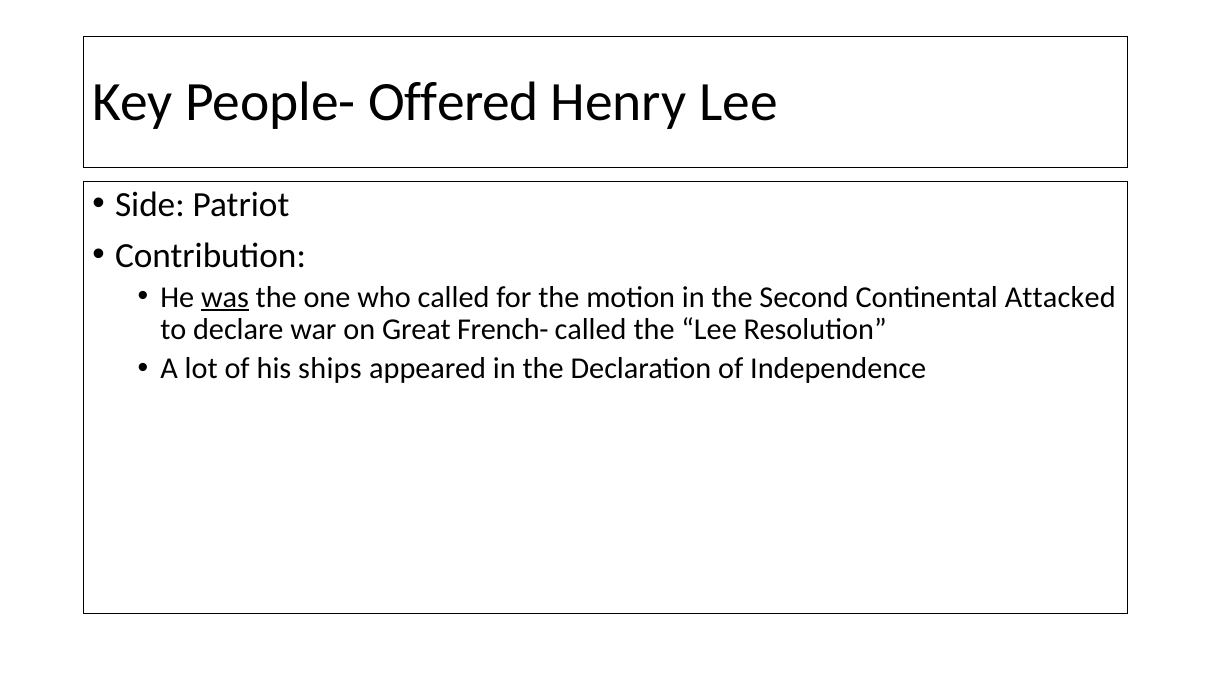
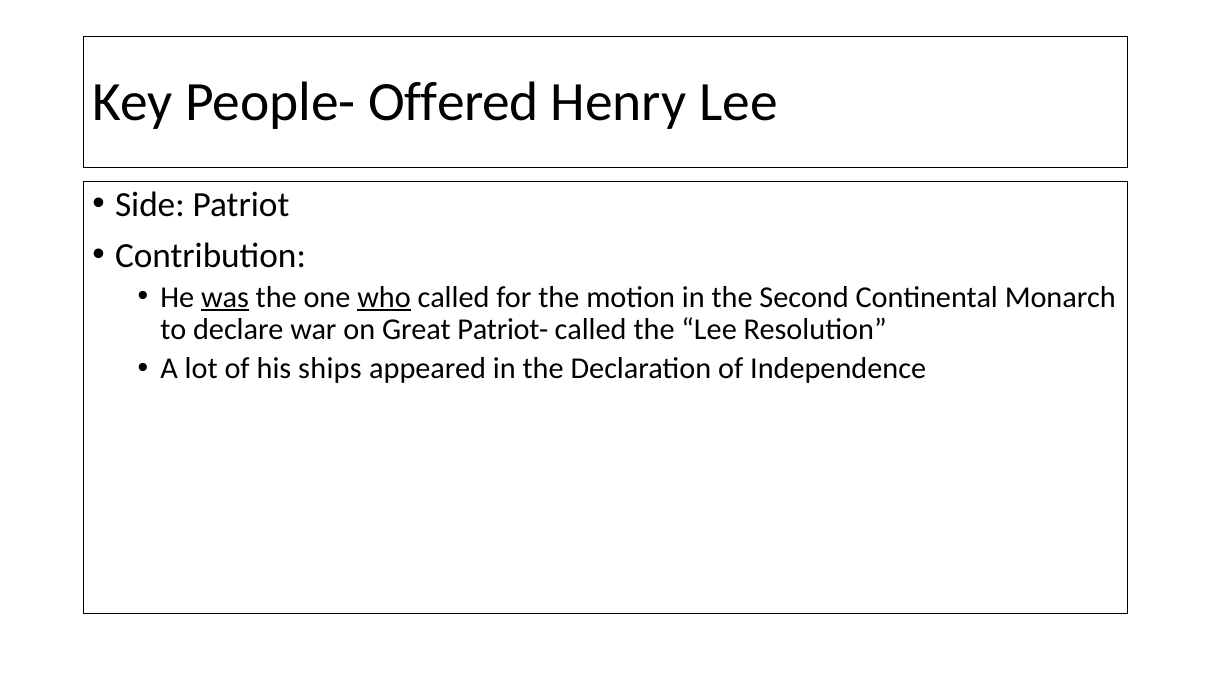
who underline: none -> present
Attacked: Attacked -> Monarch
French-: French- -> Patriot-
